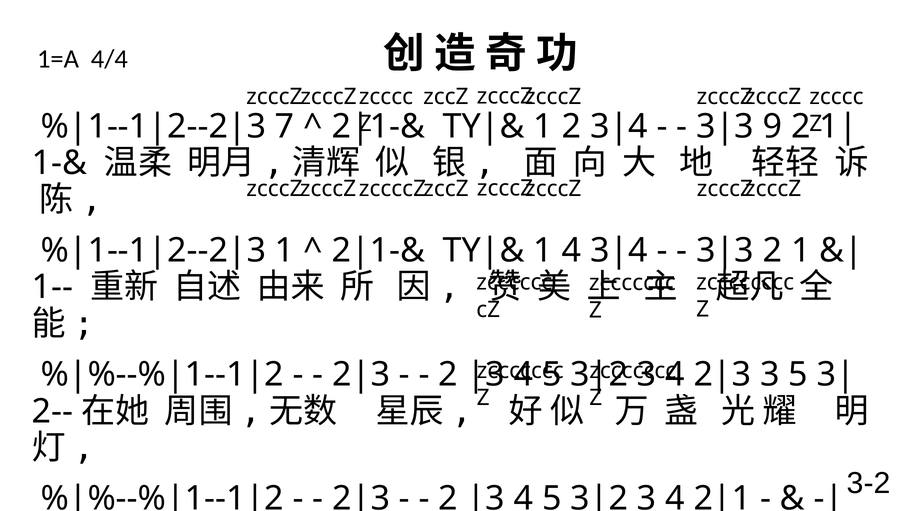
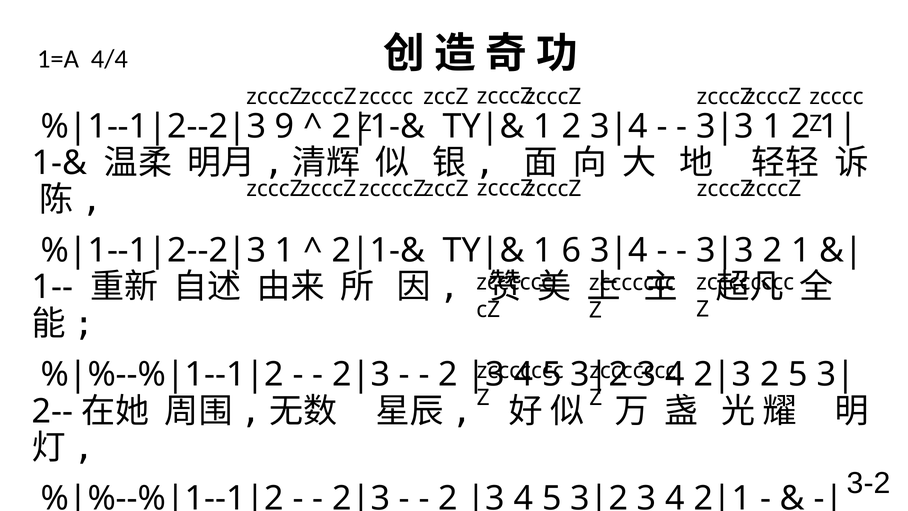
7: 7 -> 9
9 at (772, 126): 9 -> 1
1 4: 4 -> 6
3 at (770, 374): 3 -> 2
